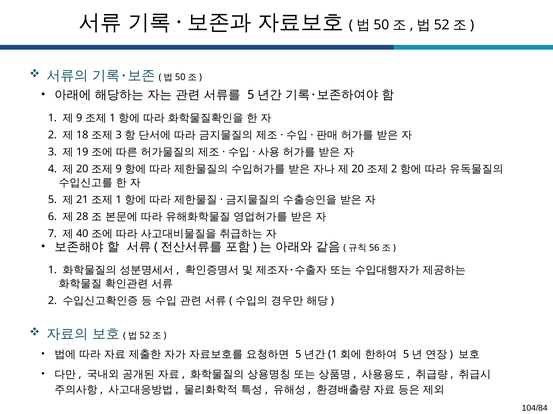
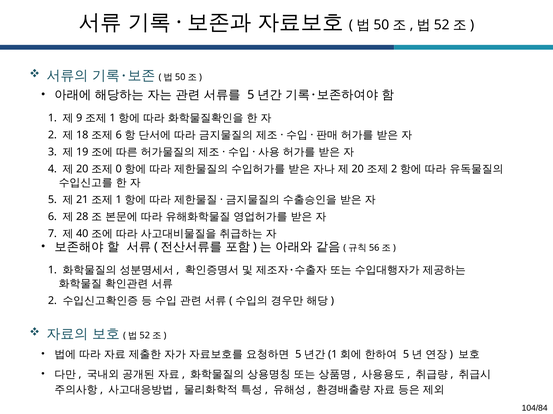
3 at (119, 135): 3 -> 6
9 at (119, 169): 9 -> 0
